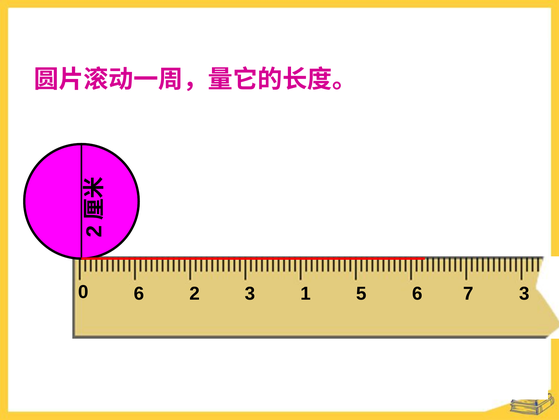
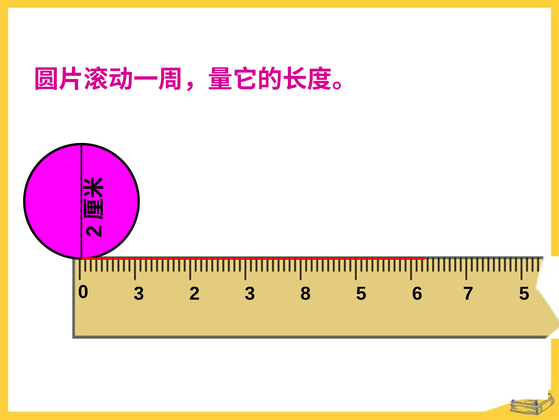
0 6: 6 -> 3
1: 1 -> 8
7 3: 3 -> 5
